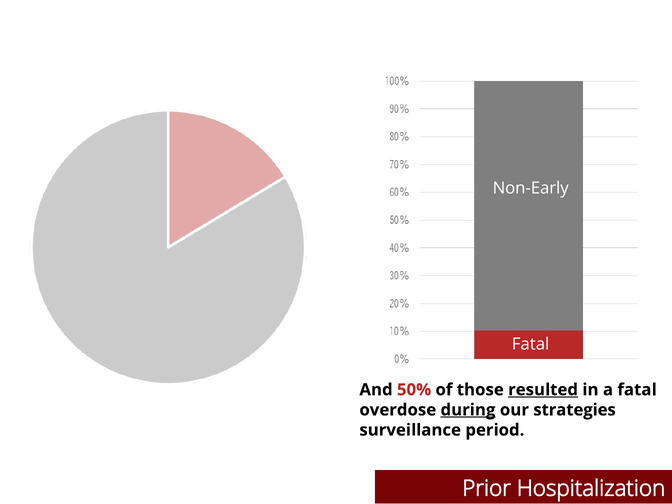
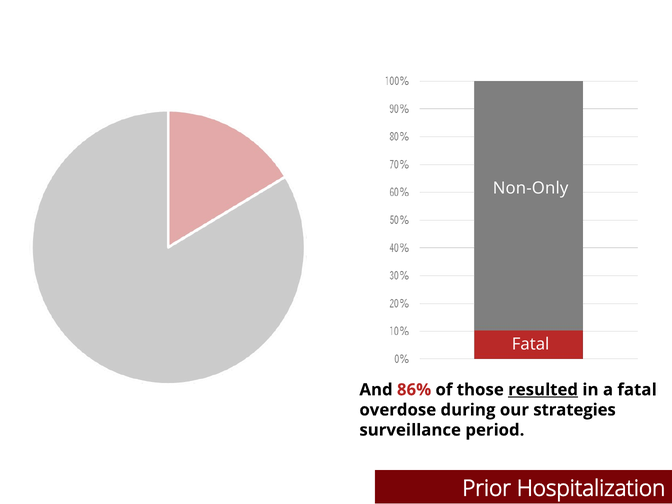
Non-Early: Non-Early -> Non-Only
50%: 50% -> 86%
during underline: present -> none
